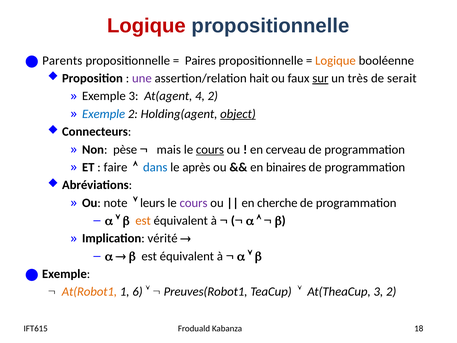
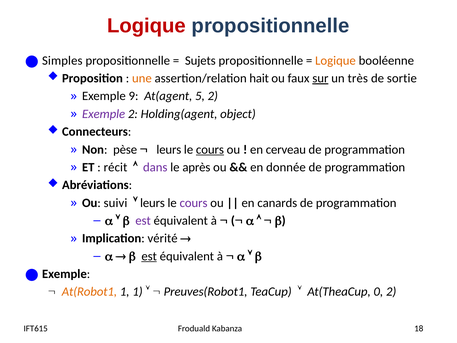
Parents: Parents -> Simples
Paires: Paires -> Sujets
une colour: purple -> orange
serait: serait -> sortie
Exemple 3: 3 -> 9
4: 4 -> 5
Exemple at (104, 114) colour: blue -> purple
object underline: present -> none
mais at (169, 149): mais -> leurs
faire: faire -> récit
dans colour: blue -> purple
binaires: binaires -> donnée
note: note -> suivi
cherche: cherche -> canards
est at (143, 220) colour: orange -> purple
est at (149, 256) underline: none -> present
1 6: 6 -> 1
At(TheaCup 3: 3 -> 0
